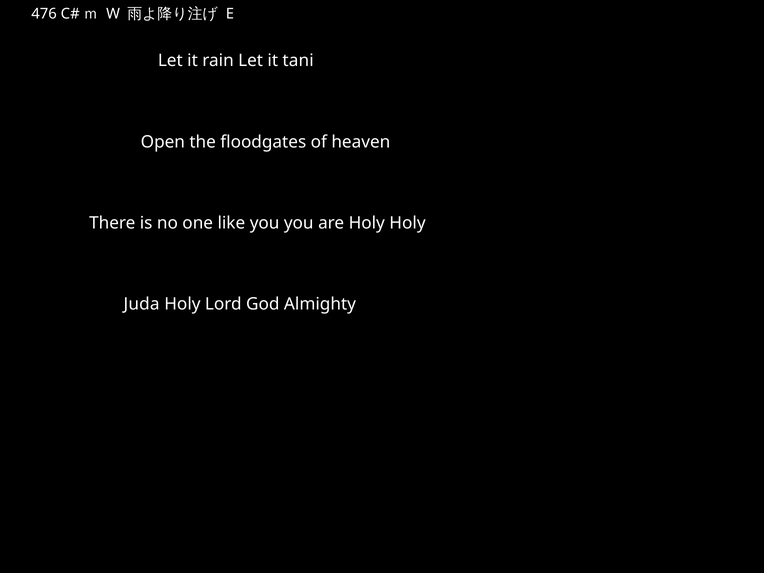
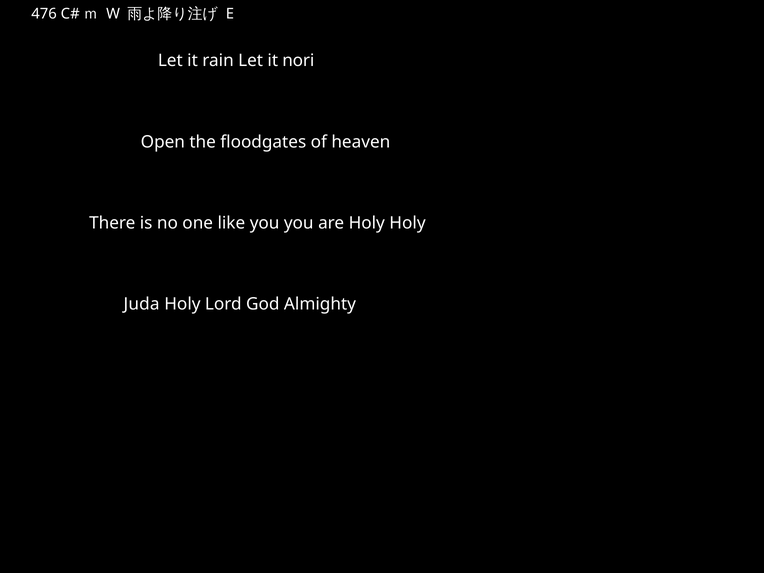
tani: tani -> nori
